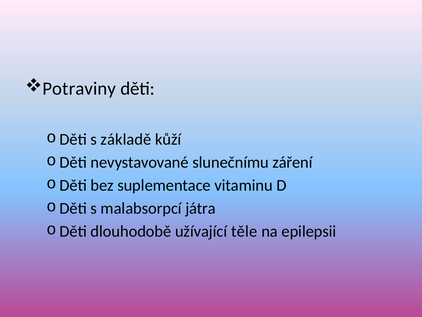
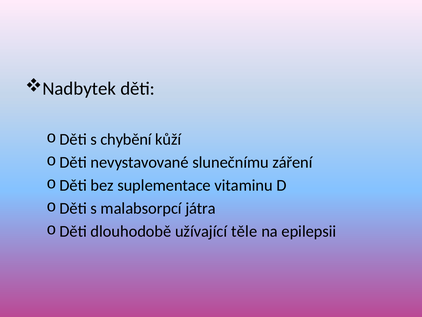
Potraviny: Potraviny -> Nadbytek
základě: základě -> chybění
